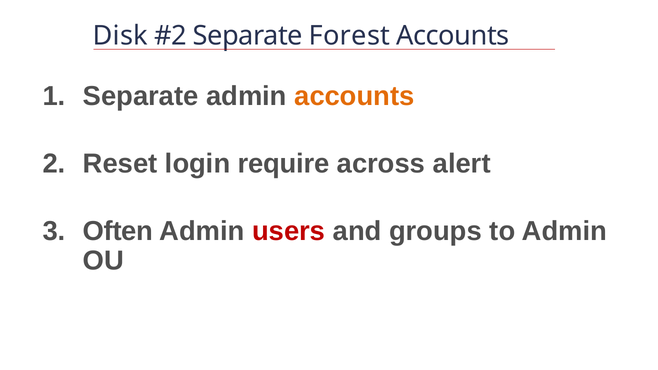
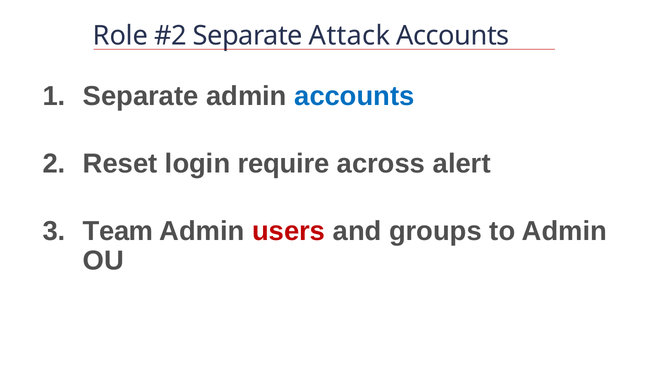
Disk: Disk -> Role
Forest: Forest -> Attack
accounts at (354, 96) colour: orange -> blue
Often: Often -> Team
